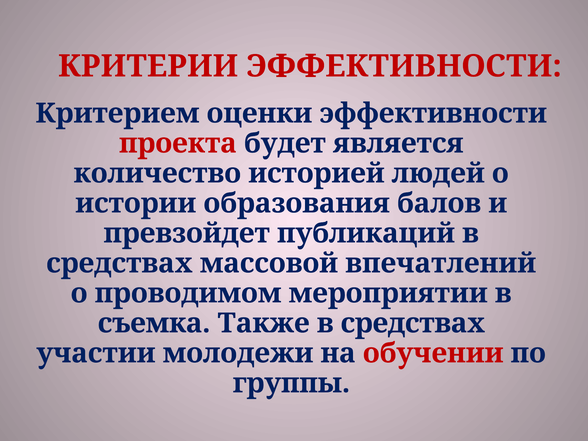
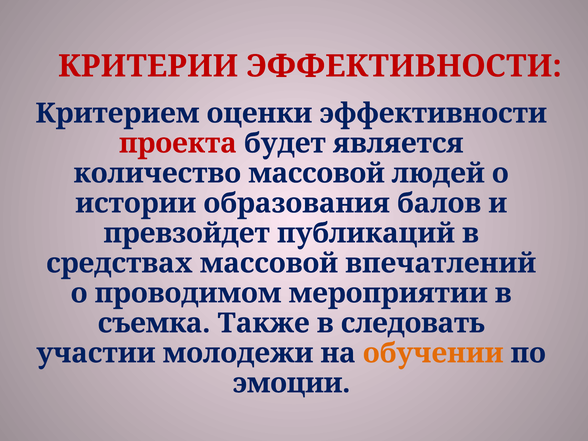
количество историей: историей -> массовой
Также в средствах: средствах -> следовать
обучении colour: red -> orange
группы: группы -> эмоции
